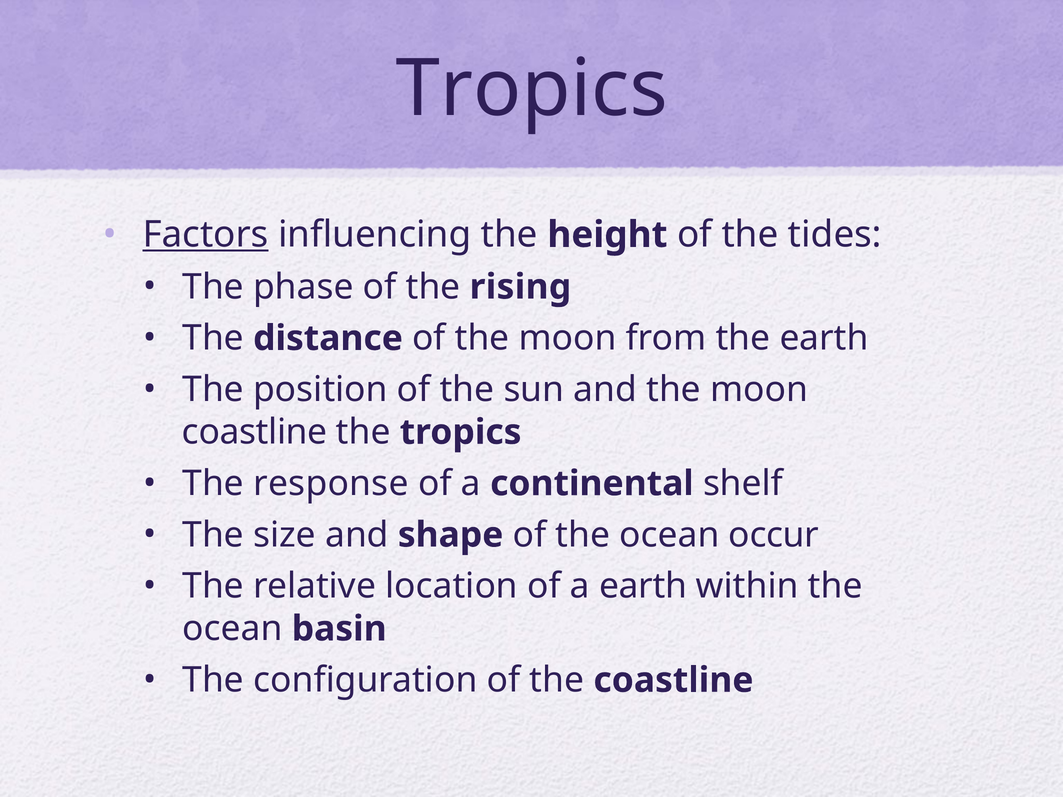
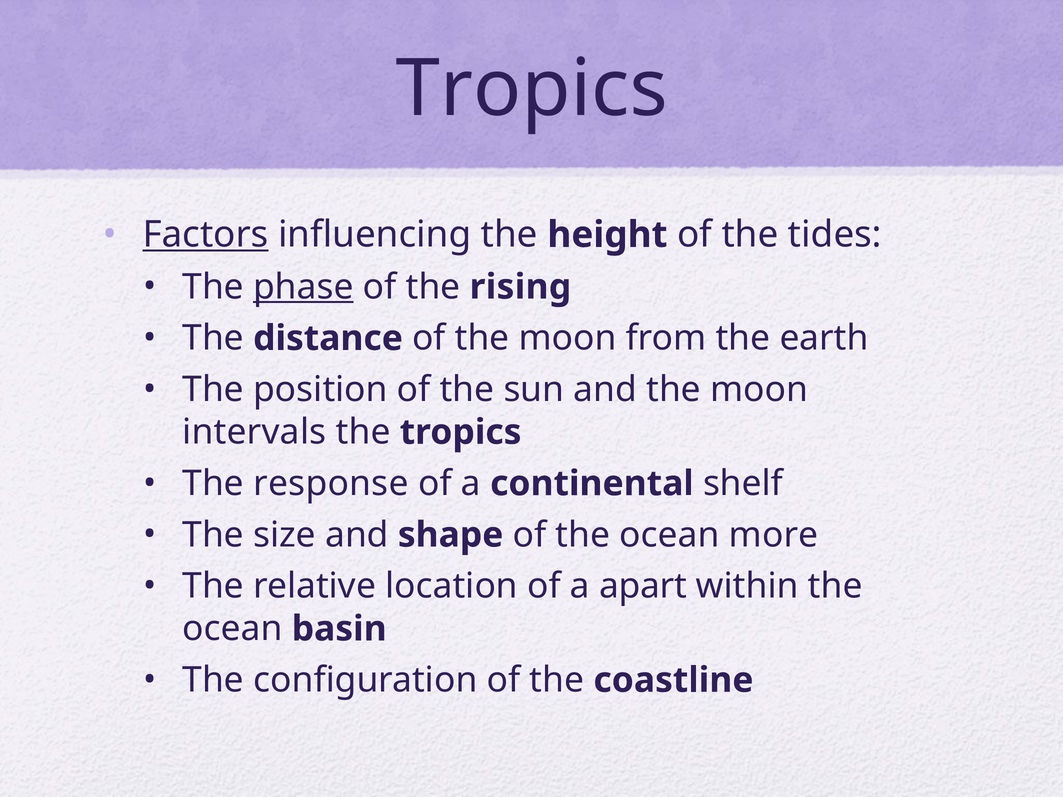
phase underline: none -> present
coastline at (255, 432): coastline -> intervals
occur: occur -> more
a earth: earth -> apart
